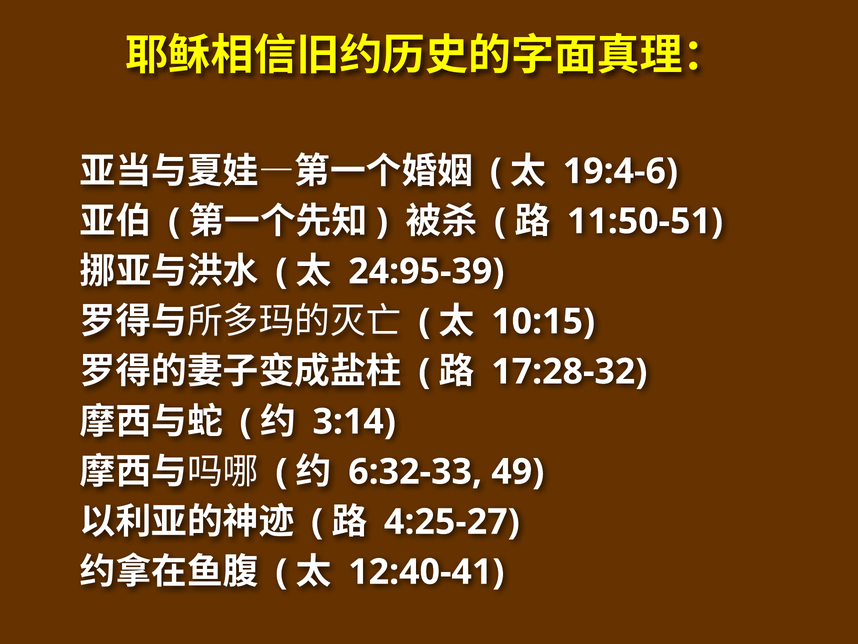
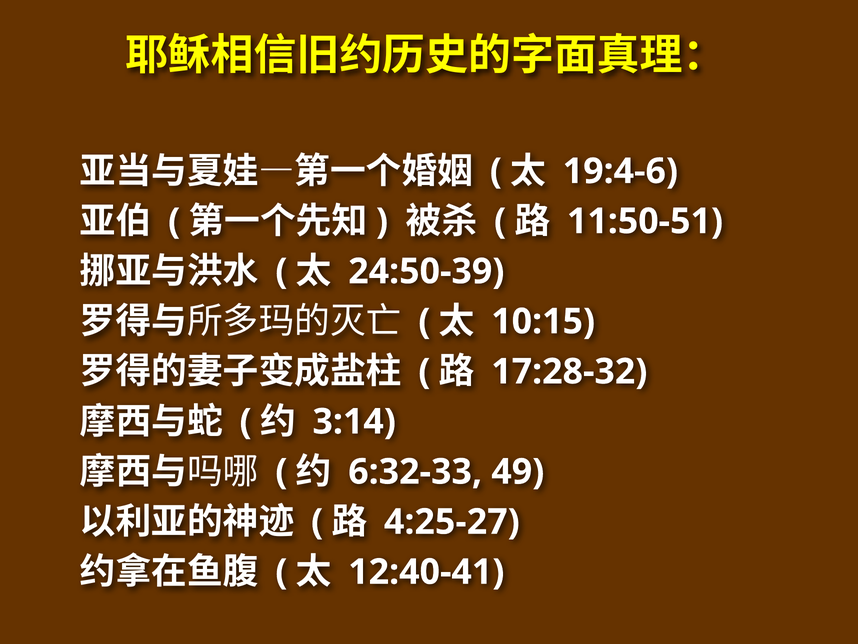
24:95-39: 24:95-39 -> 24:50-39
